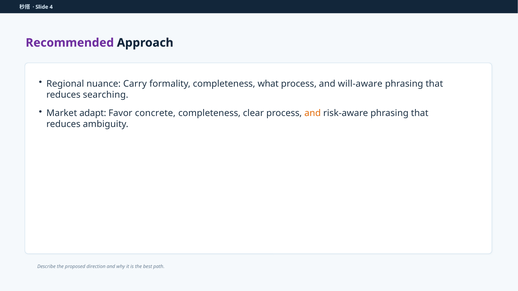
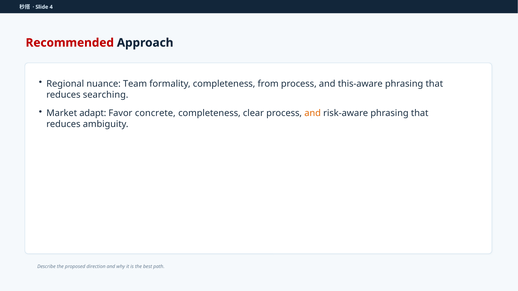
Recommended colour: purple -> red
Carry: Carry -> Team
what: what -> from
will-aware: will-aware -> this-aware
